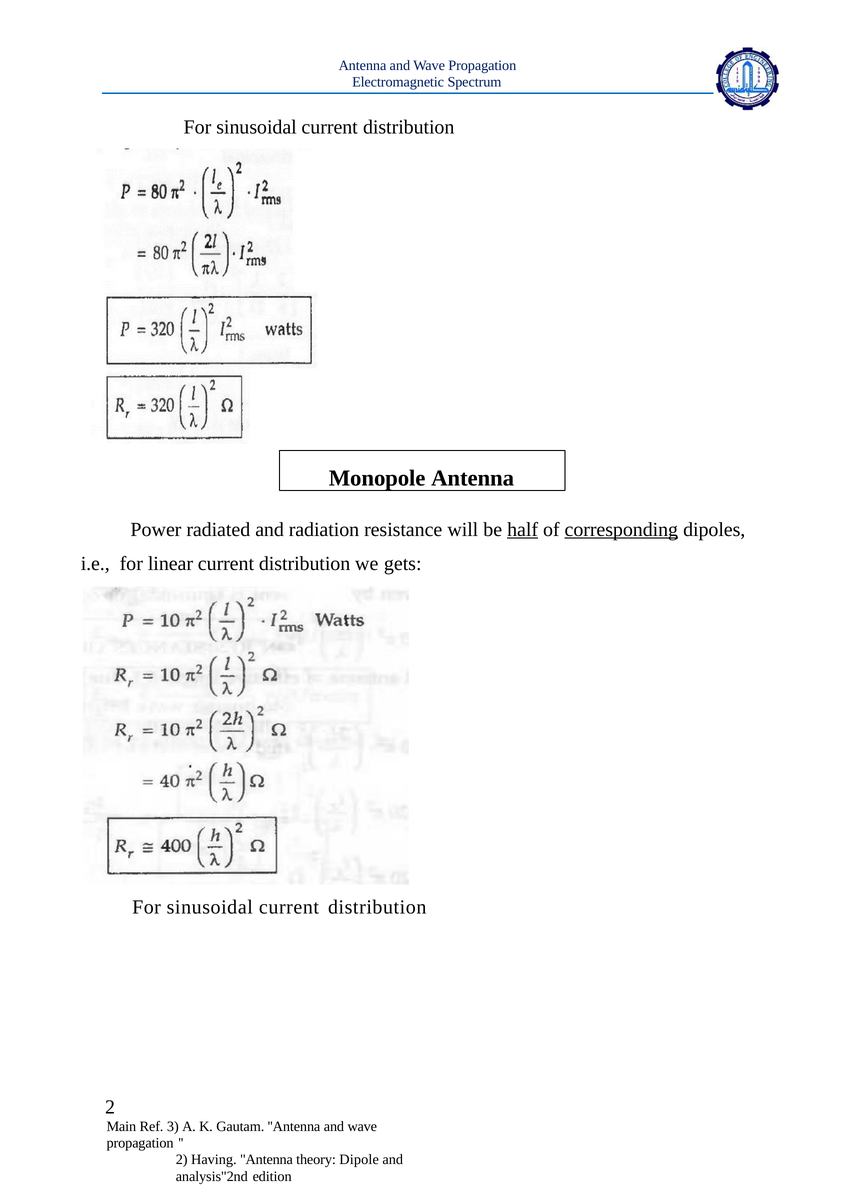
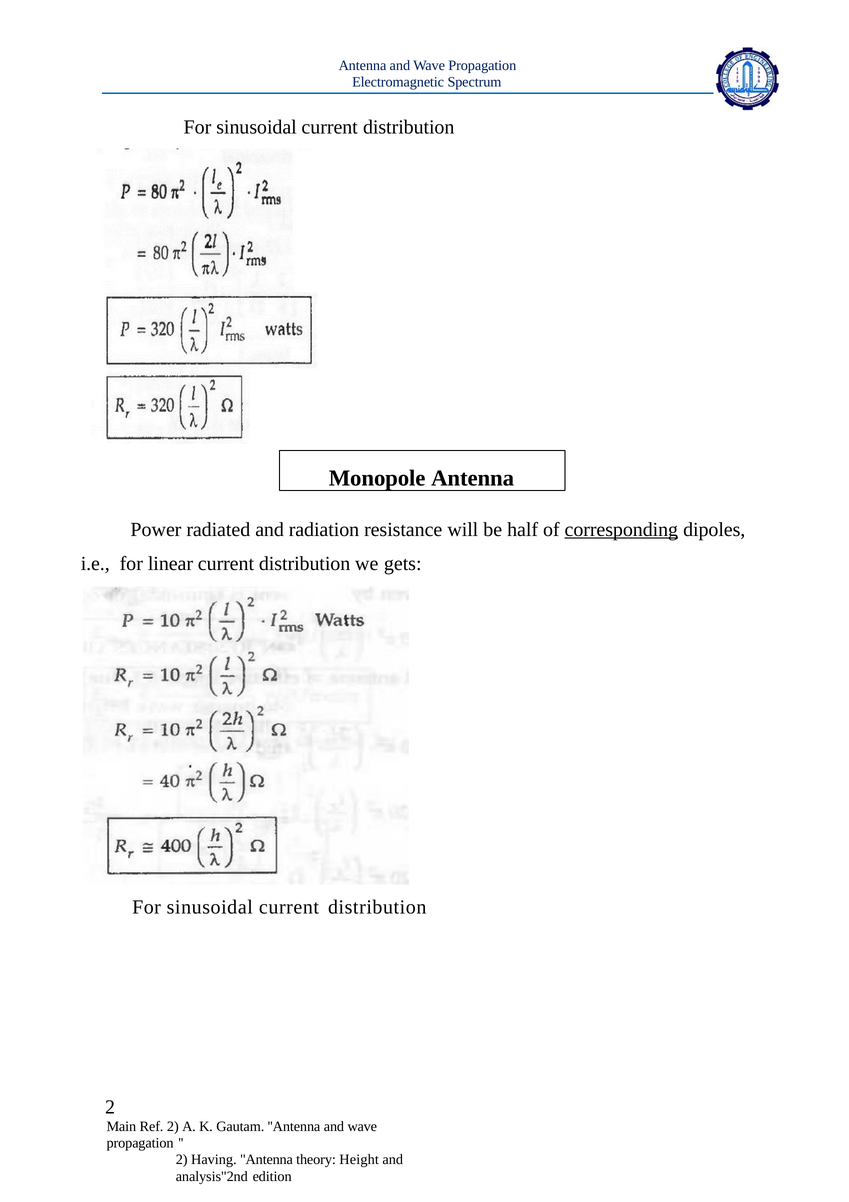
half underline: present -> none
Ref 3: 3 -> 2
Dipole: Dipole -> Height
